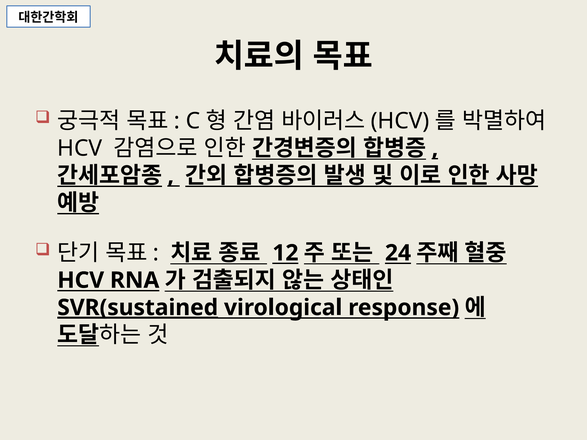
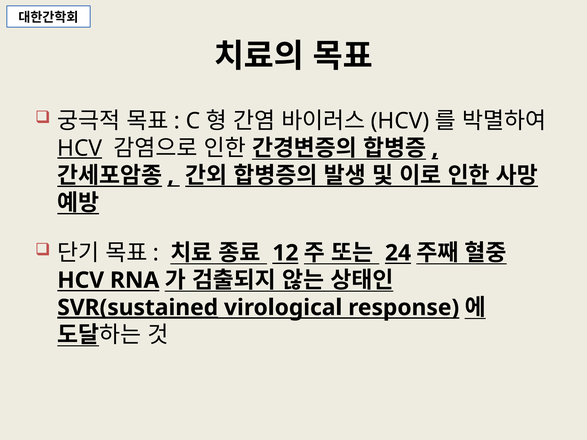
HCV at (80, 148) underline: none -> present
